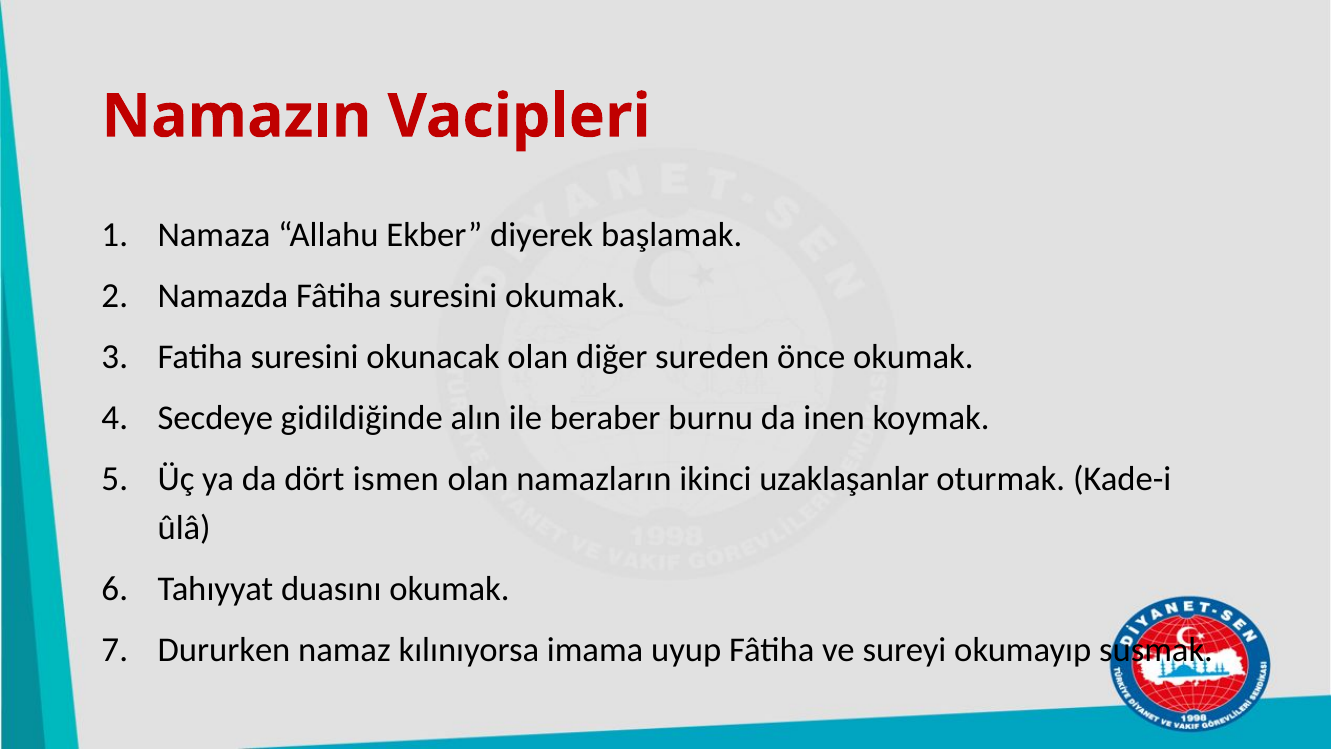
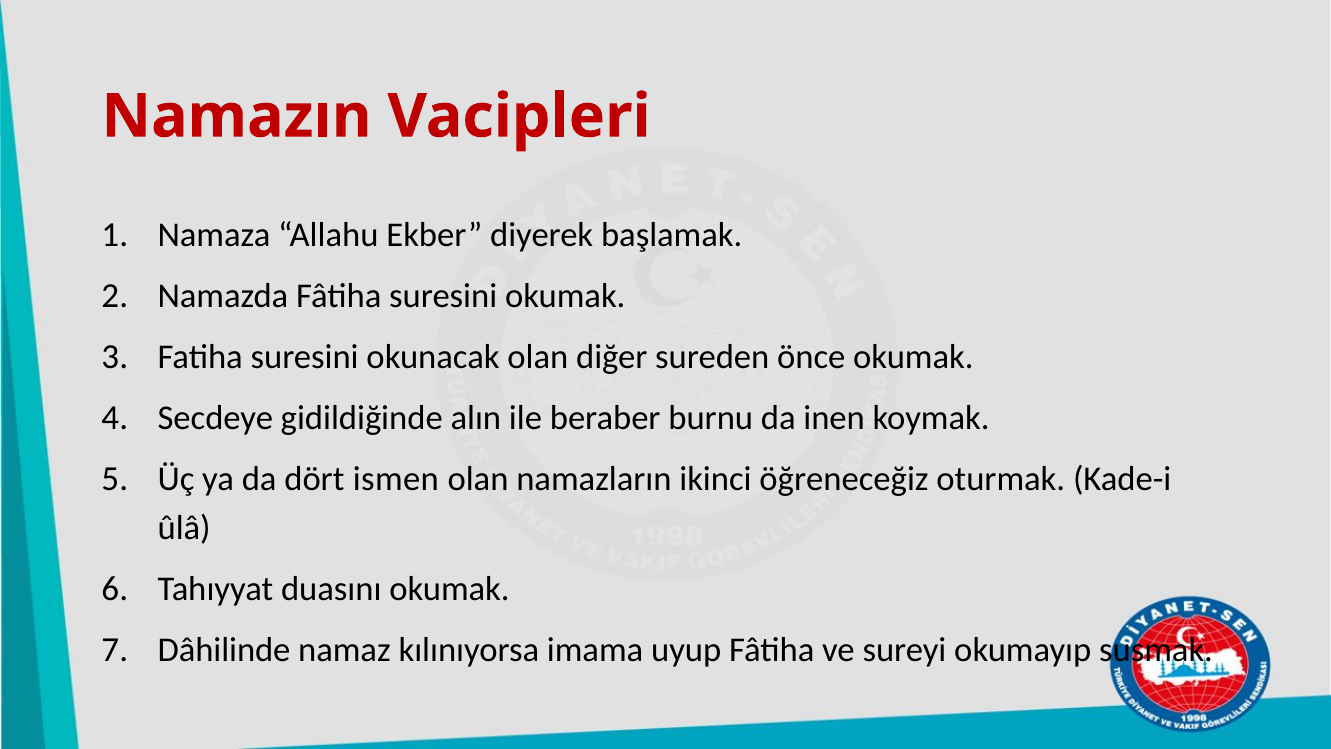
uzaklaşanlar: uzaklaşanlar -> öğreneceğiz
Dururken: Dururken -> Dâhilinde
